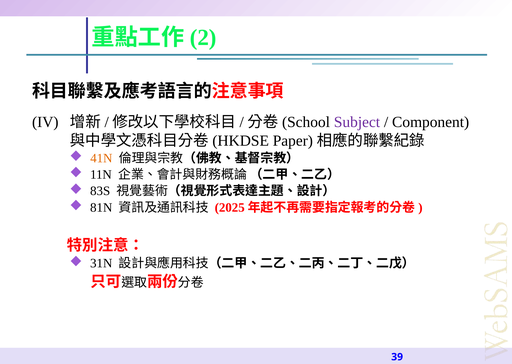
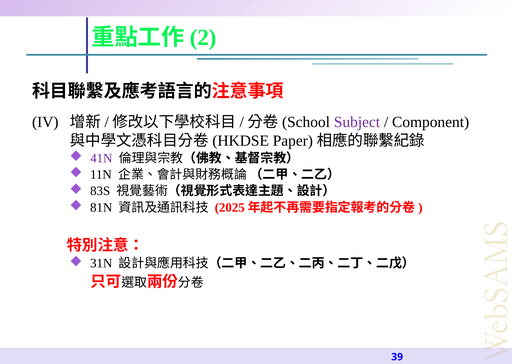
41N colour: orange -> purple
